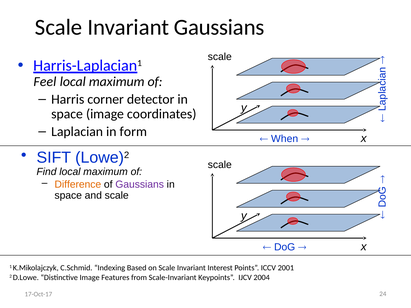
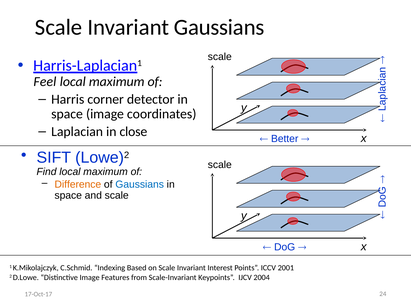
form: form -> close
When: When -> Better
Gaussians at (140, 185) colour: purple -> blue
